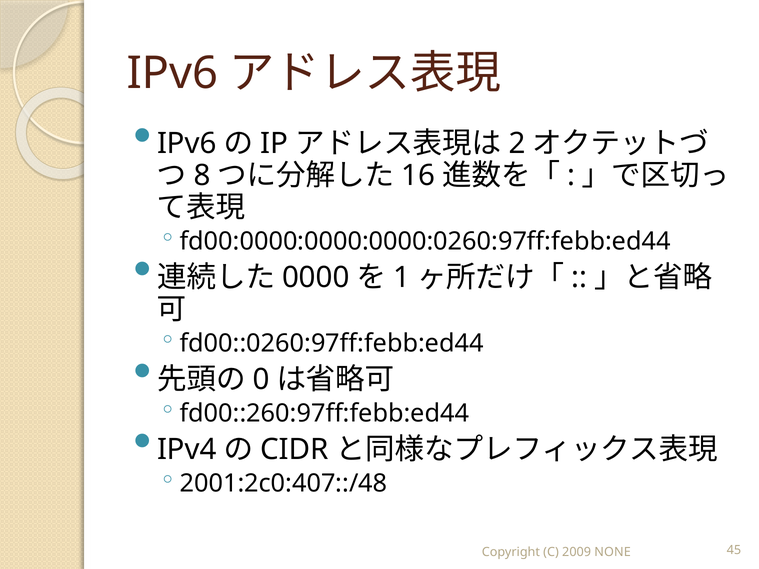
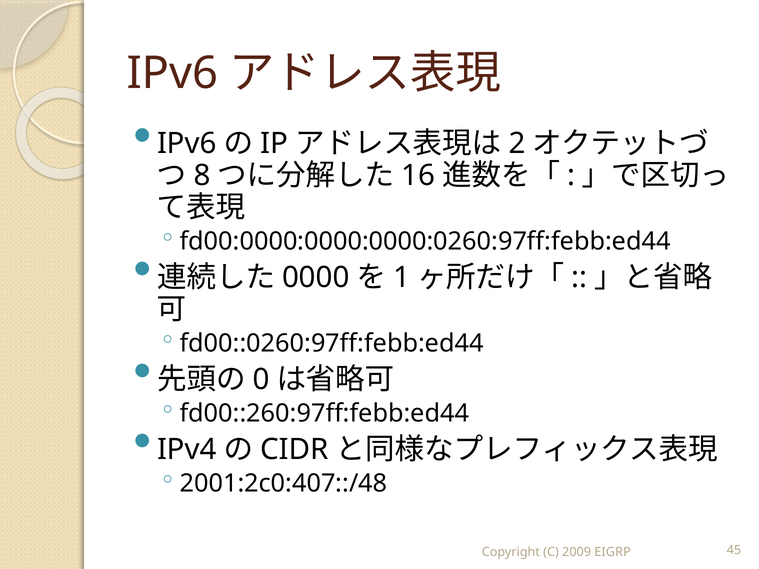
NONE: NONE -> EIGRP
